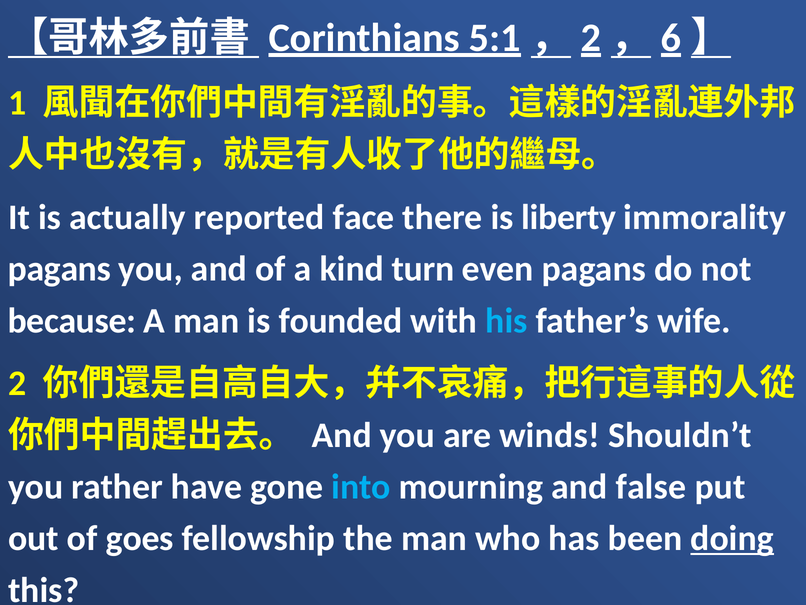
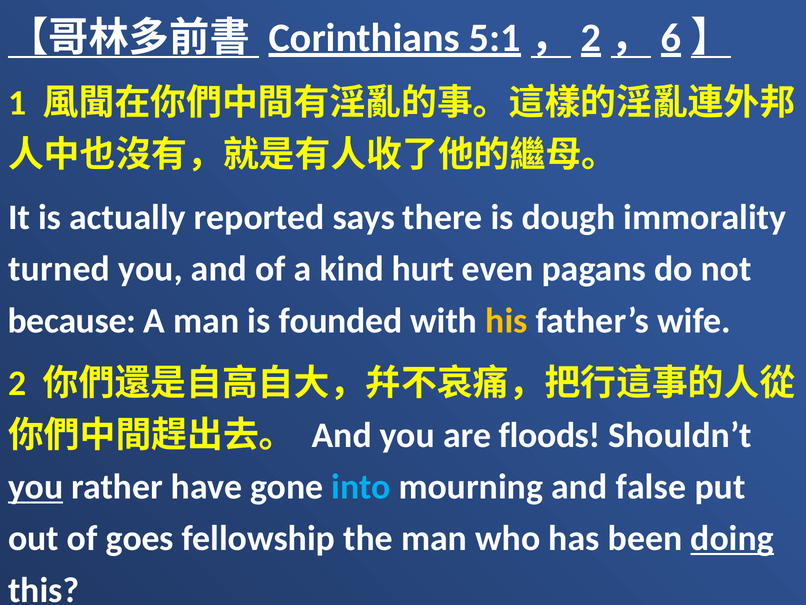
face: face -> says
liberty: liberty -> dough
pagans at (59, 269): pagans -> turned
turn: turn -> hurt
his colour: light blue -> yellow
winds: winds -> floods
you at (36, 487) underline: none -> present
